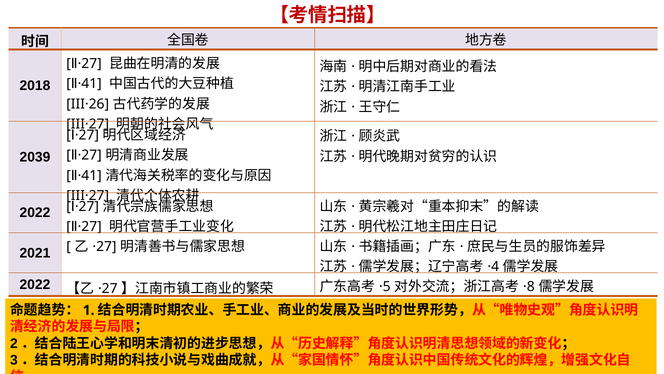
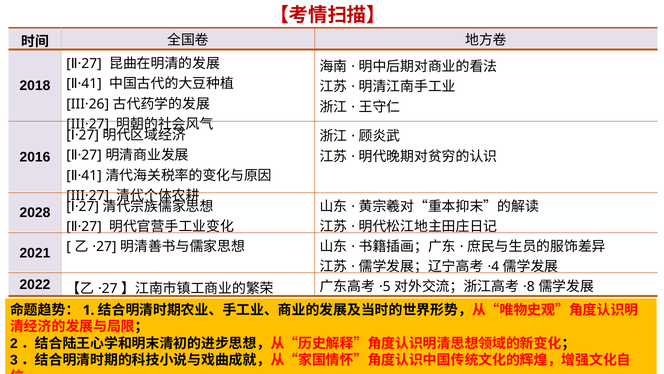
2039: 2039 -> 2016
2022 at (35, 213): 2022 -> 2028
